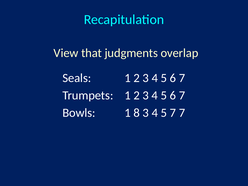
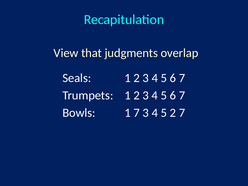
1 8: 8 -> 7
5 7: 7 -> 2
